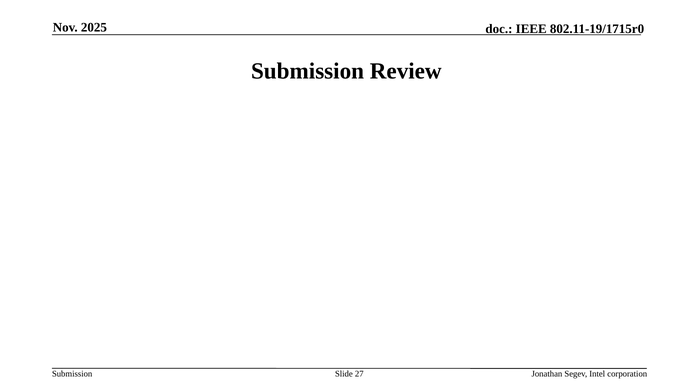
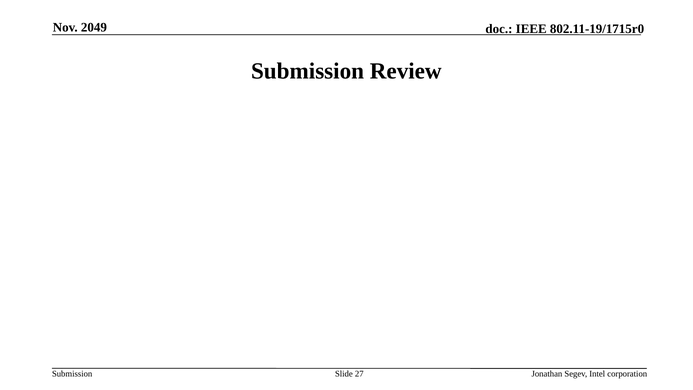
2025: 2025 -> 2049
